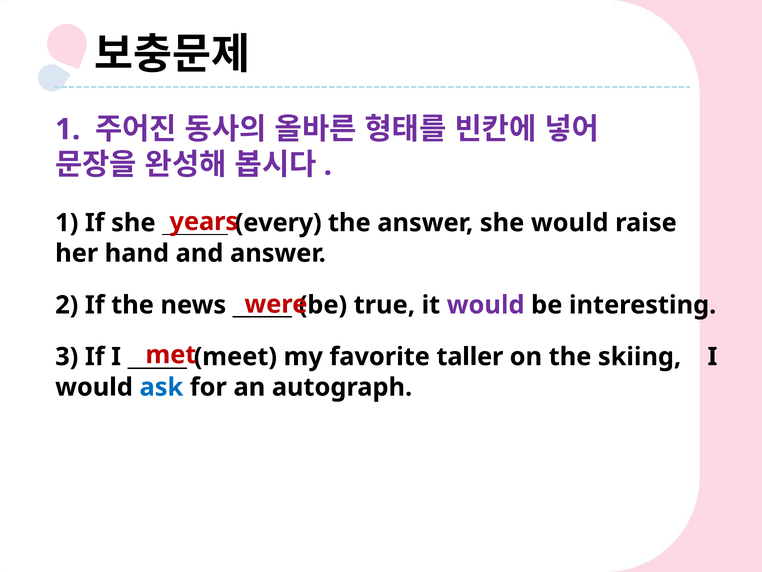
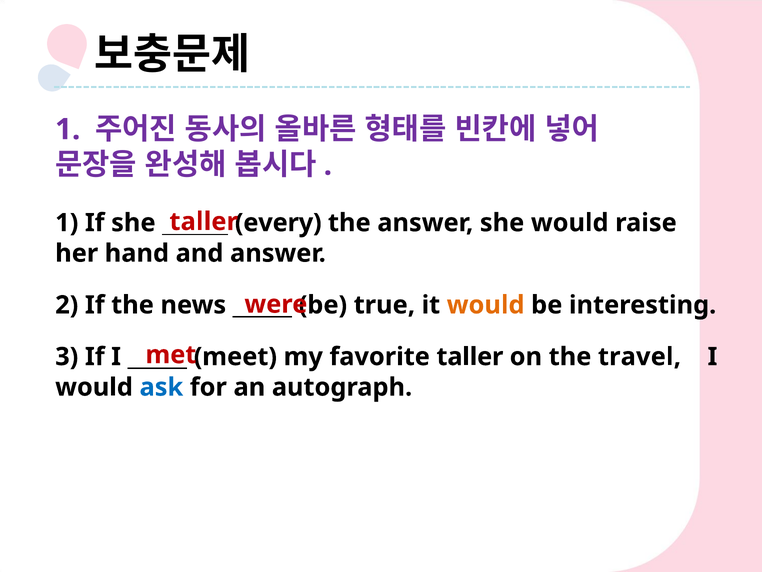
years at (204, 221): years -> taller
would at (486, 305) colour: purple -> orange
skiing: skiing -> travel
